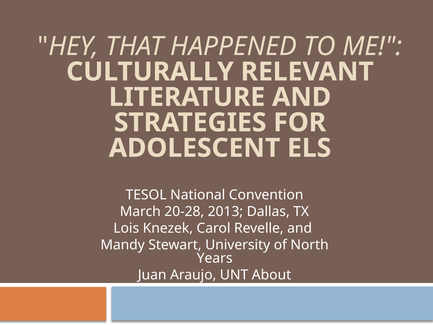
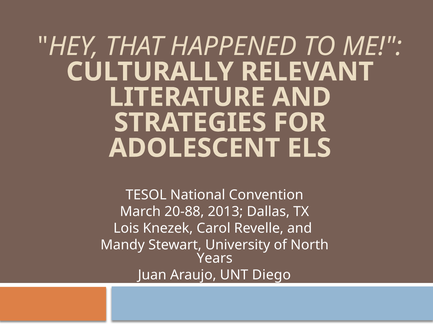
20-28: 20-28 -> 20-88
About: About -> Diego
